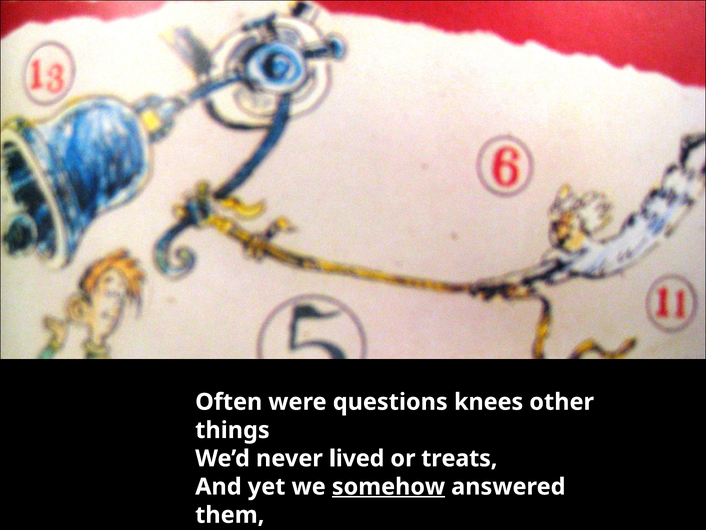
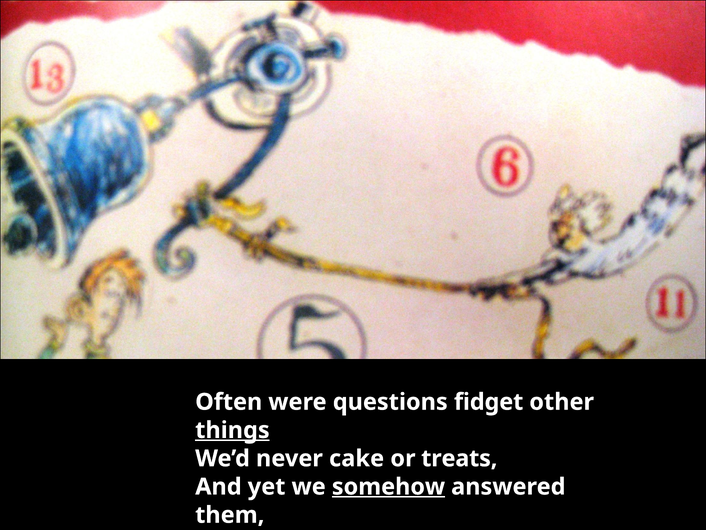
knees: knees -> fidget
things underline: none -> present
lived: lived -> cake
